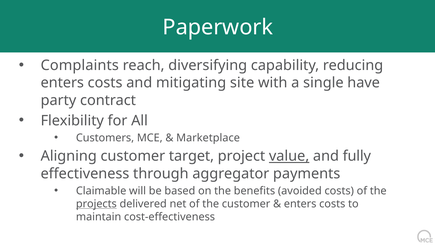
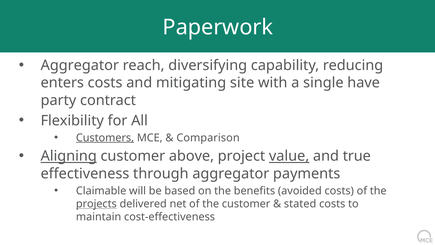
Complaints at (80, 65): Complaints -> Aggregator
Customers underline: none -> present
Marketplace: Marketplace -> Comparison
Aligning underline: none -> present
target: target -> above
fully: fully -> true
enters at (300, 204): enters -> stated
